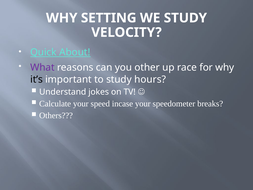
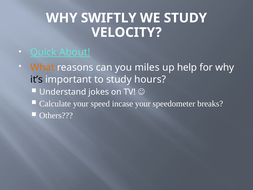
SETTING: SETTING -> SWIFTLY
What colour: purple -> orange
other: other -> miles
race: race -> help
